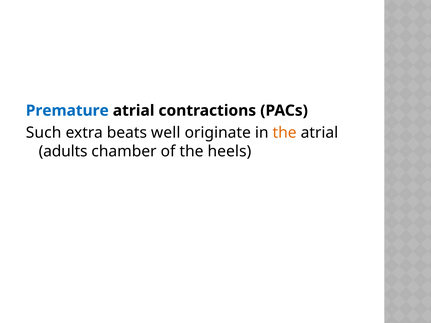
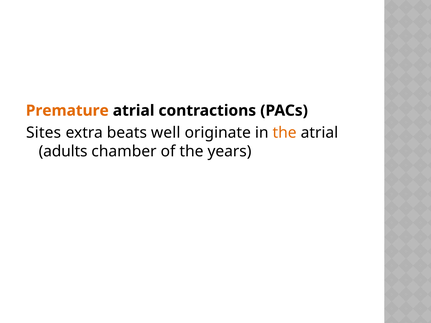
Premature colour: blue -> orange
Such: Such -> Sites
heels: heels -> years
